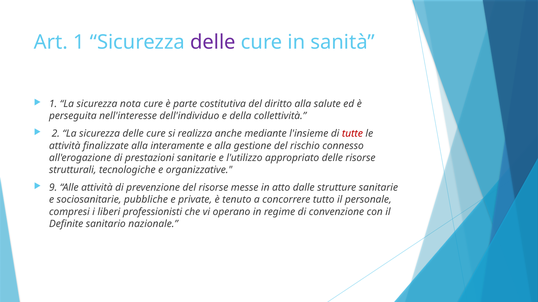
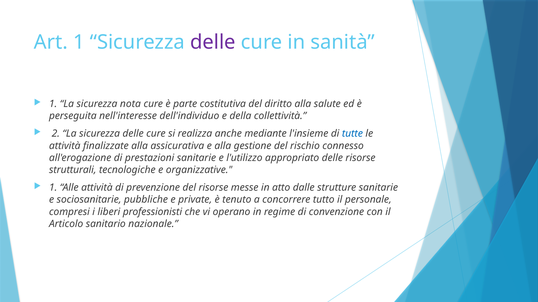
tutte colour: red -> blue
interamente: interamente -> assicurativa
9 at (53, 188): 9 -> 1
Definite: Definite -> Articolo
